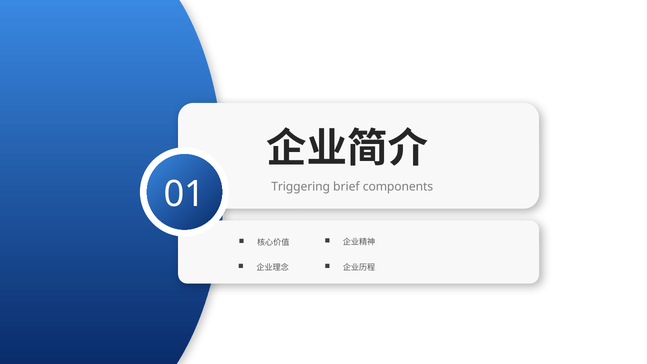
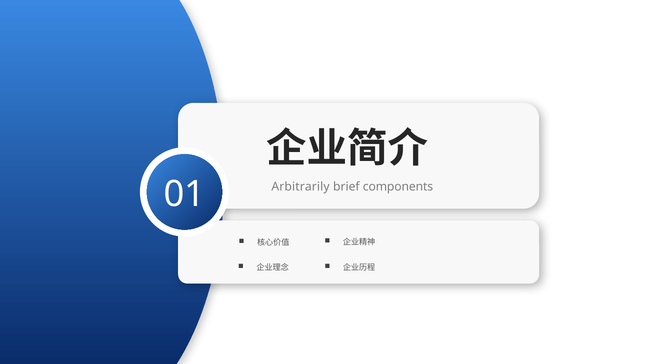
Triggering: Triggering -> Arbitrarily
